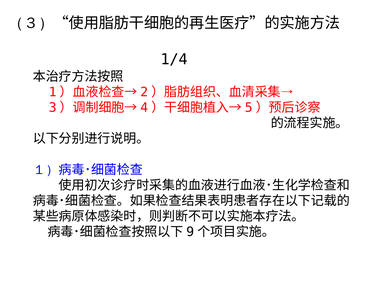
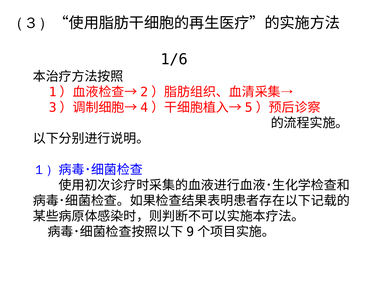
1/4: 1/4 -> 1/6
